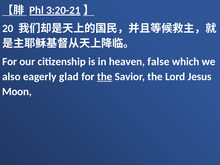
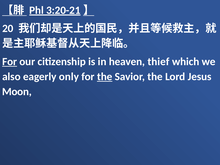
For at (10, 62) underline: none -> present
false: false -> thief
glad: glad -> only
